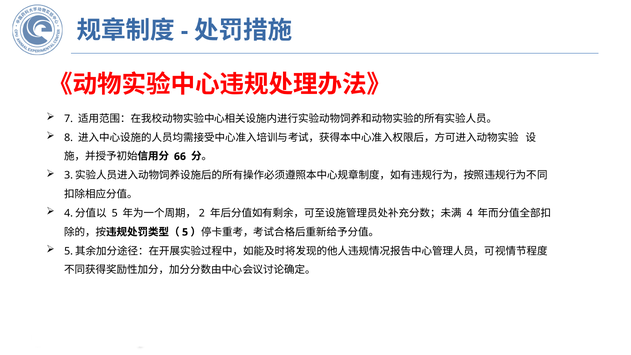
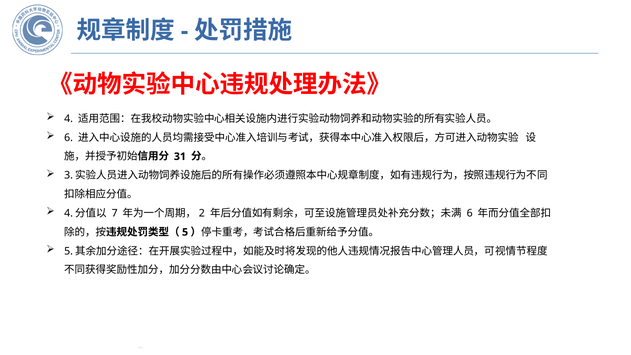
7: 7 -> 4
8 at (69, 138): 8 -> 6
66: 66 -> 31
5 at (115, 213): 5 -> 7
4 at (470, 213): 4 -> 6
